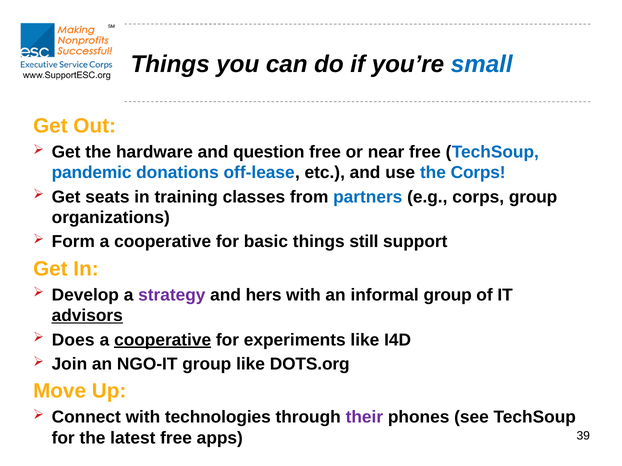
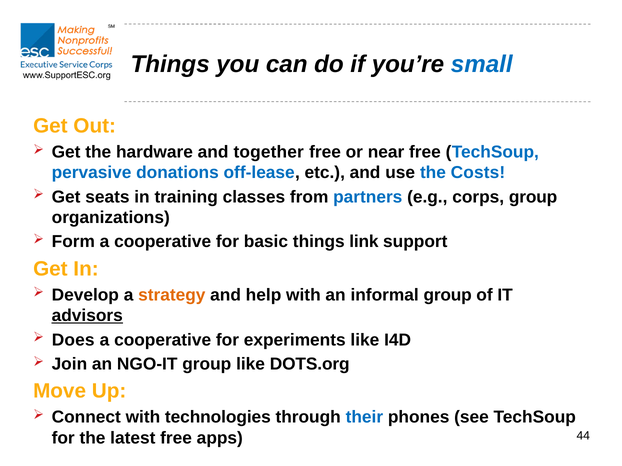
question: question -> together
pandemic: pandemic -> pervasive
the Corps: Corps -> Costs
still: still -> link
strategy colour: purple -> orange
hers: hers -> help
cooperative at (163, 340) underline: present -> none
their colour: purple -> blue
39: 39 -> 44
